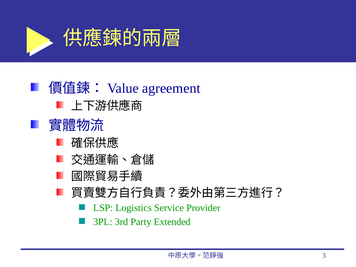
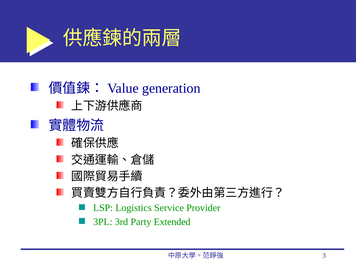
agreement: agreement -> generation
